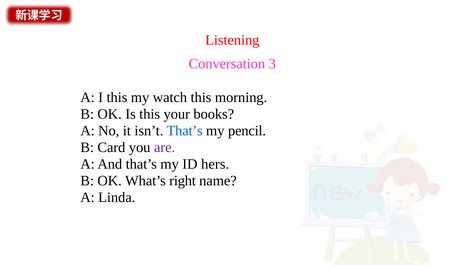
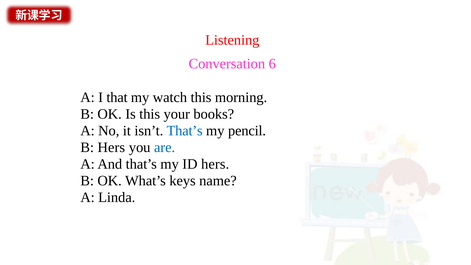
3: 3 -> 6
I this: this -> that
B Card: Card -> Hers
are colour: purple -> blue
right: right -> keys
